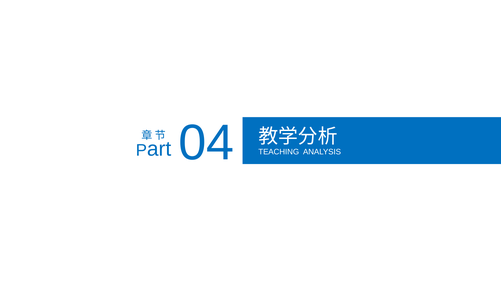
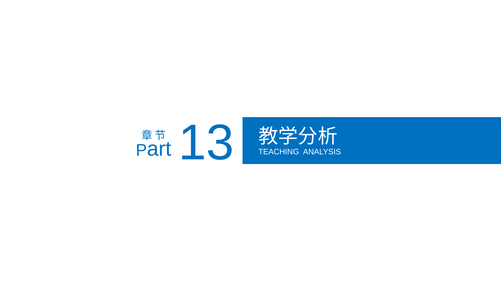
04: 04 -> 13
